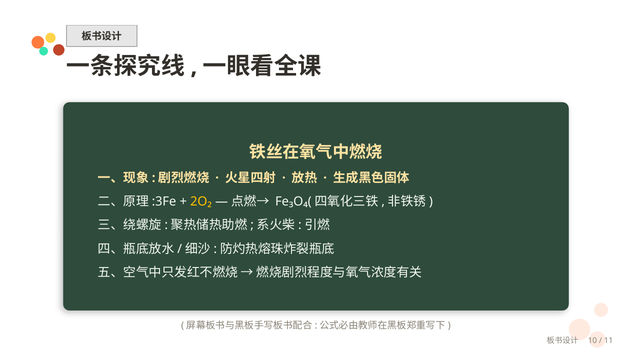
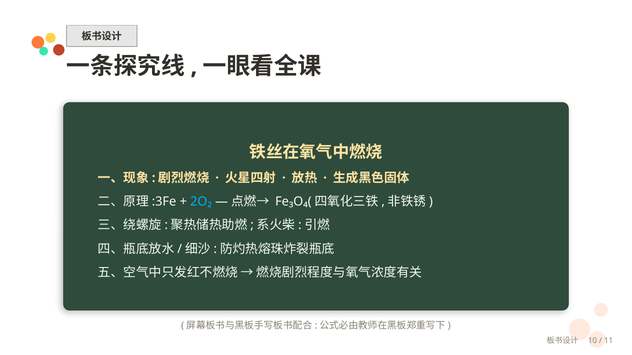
2O₂ colour: yellow -> light blue
